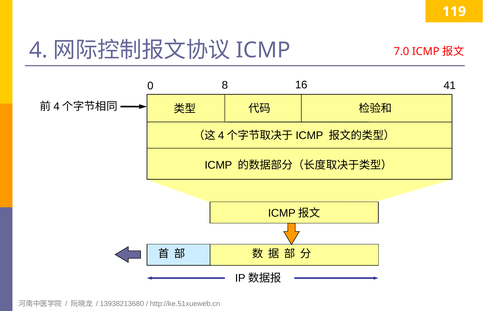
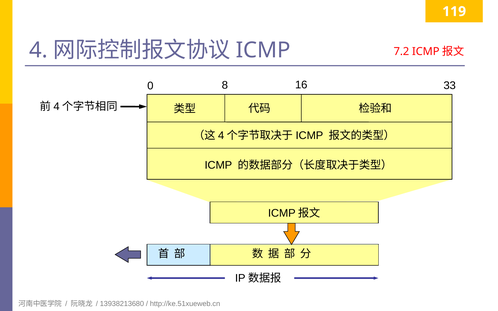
7.0: 7.0 -> 7.2
41: 41 -> 33
